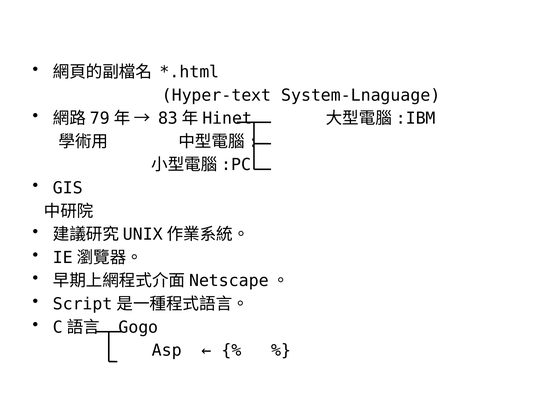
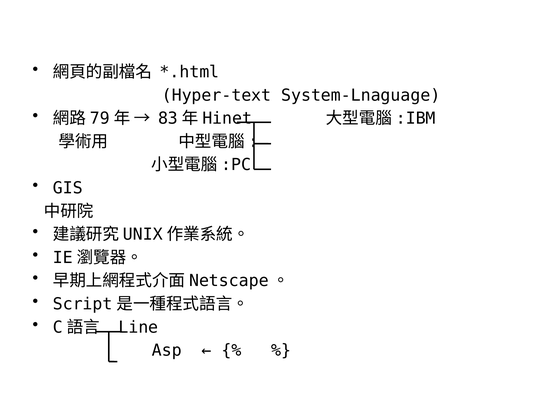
Gogo: Gogo -> Line
